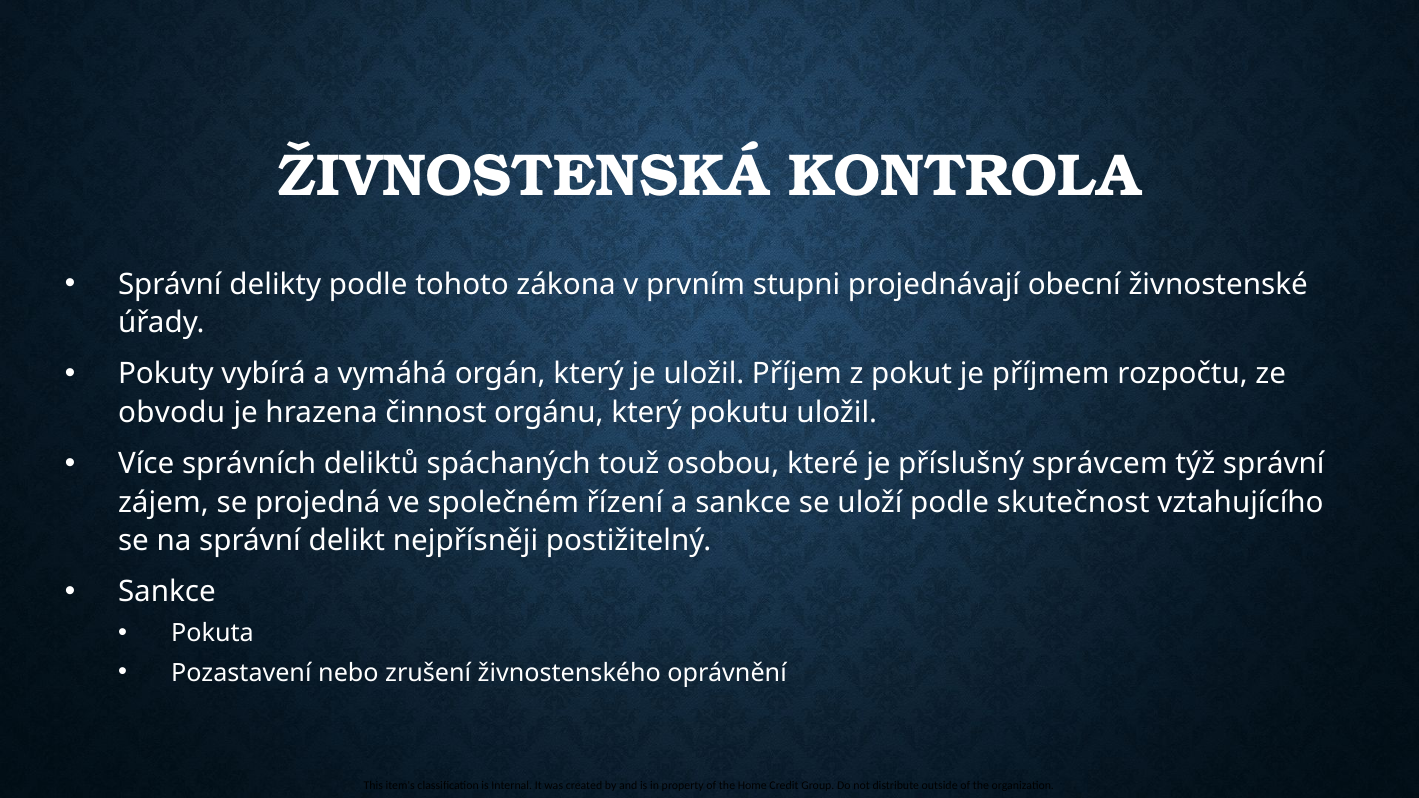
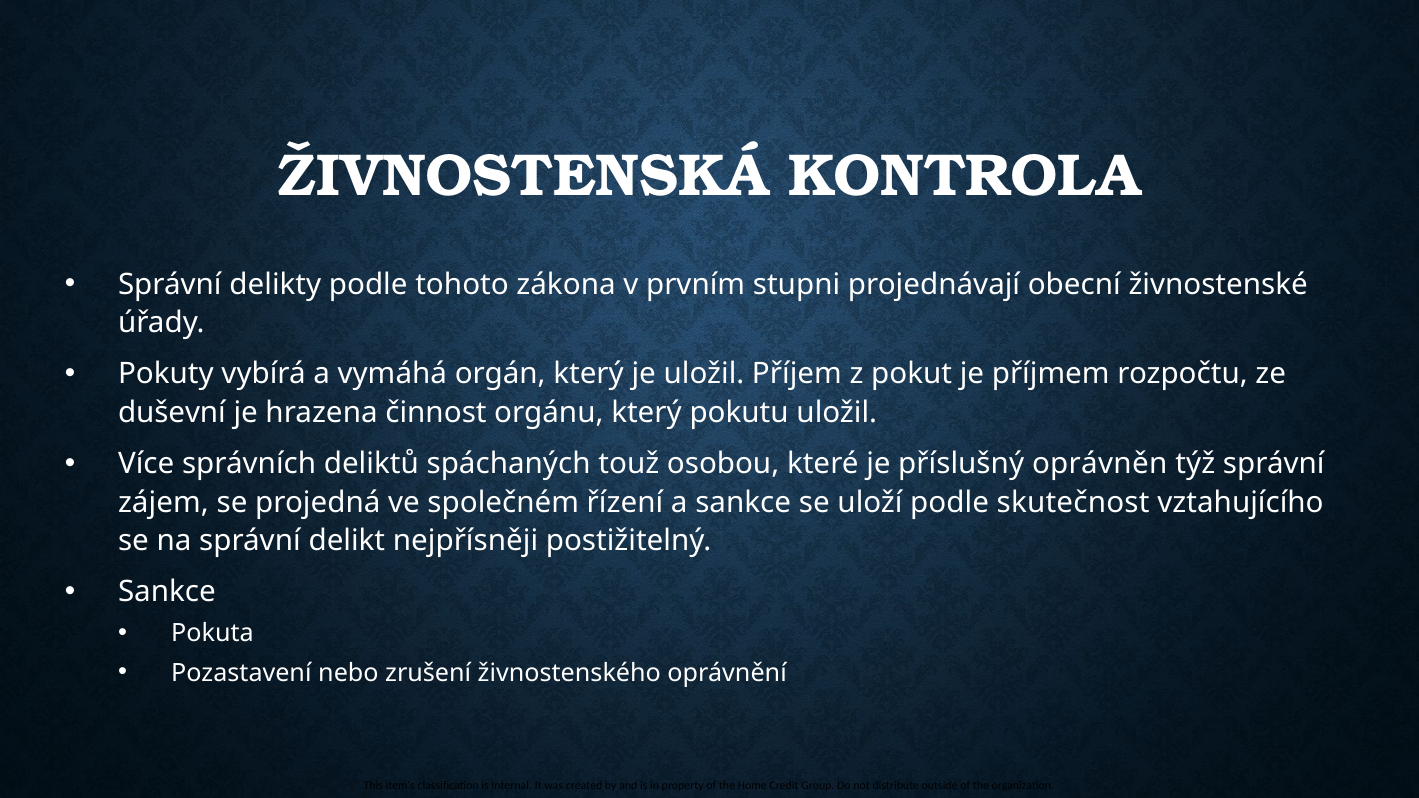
obvodu: obvodu -> duševní
správcem: správcem -> oprávněn
